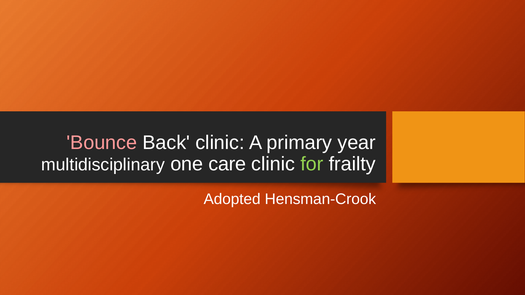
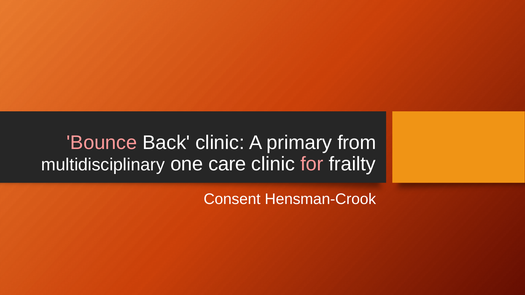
year: year -> from
for colour: light green -> pink
Adopted: Adopted -> Consent
